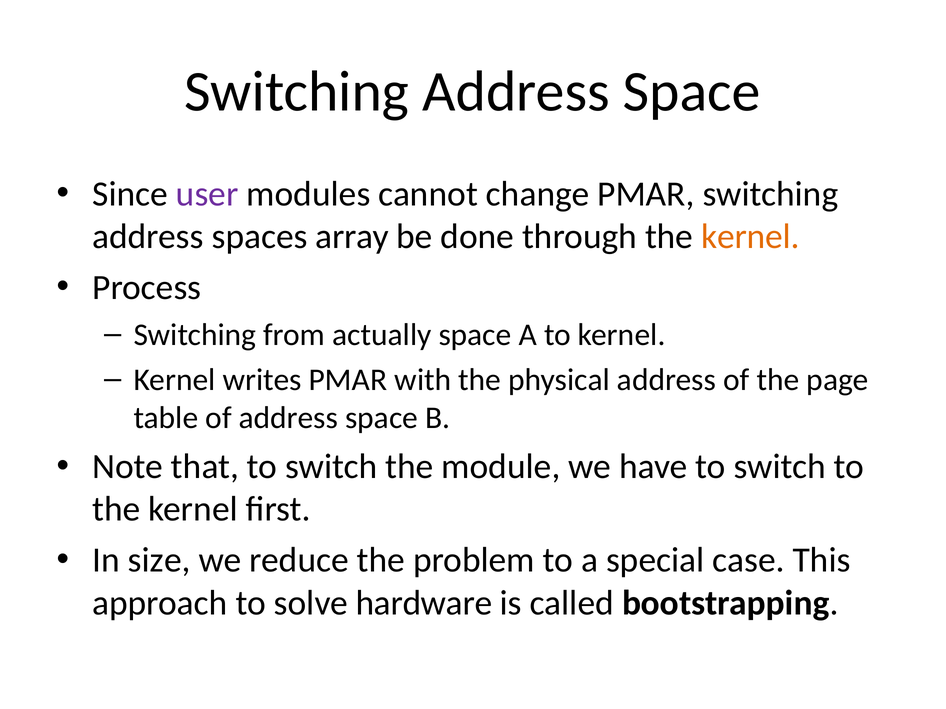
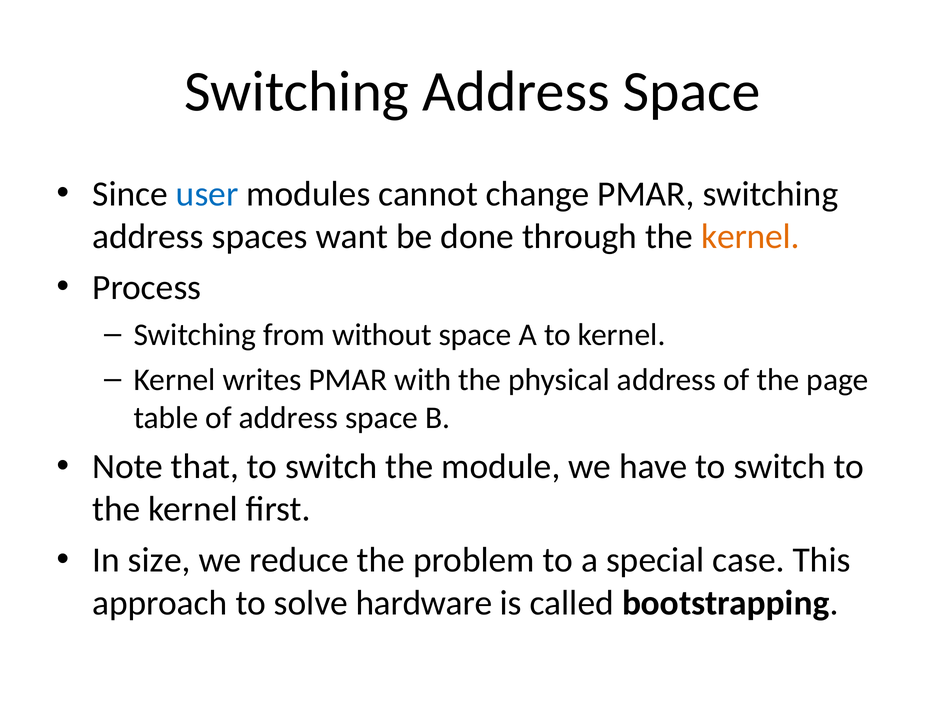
user colour: purple -> blue
array: array -> want
actually: actually -> without
